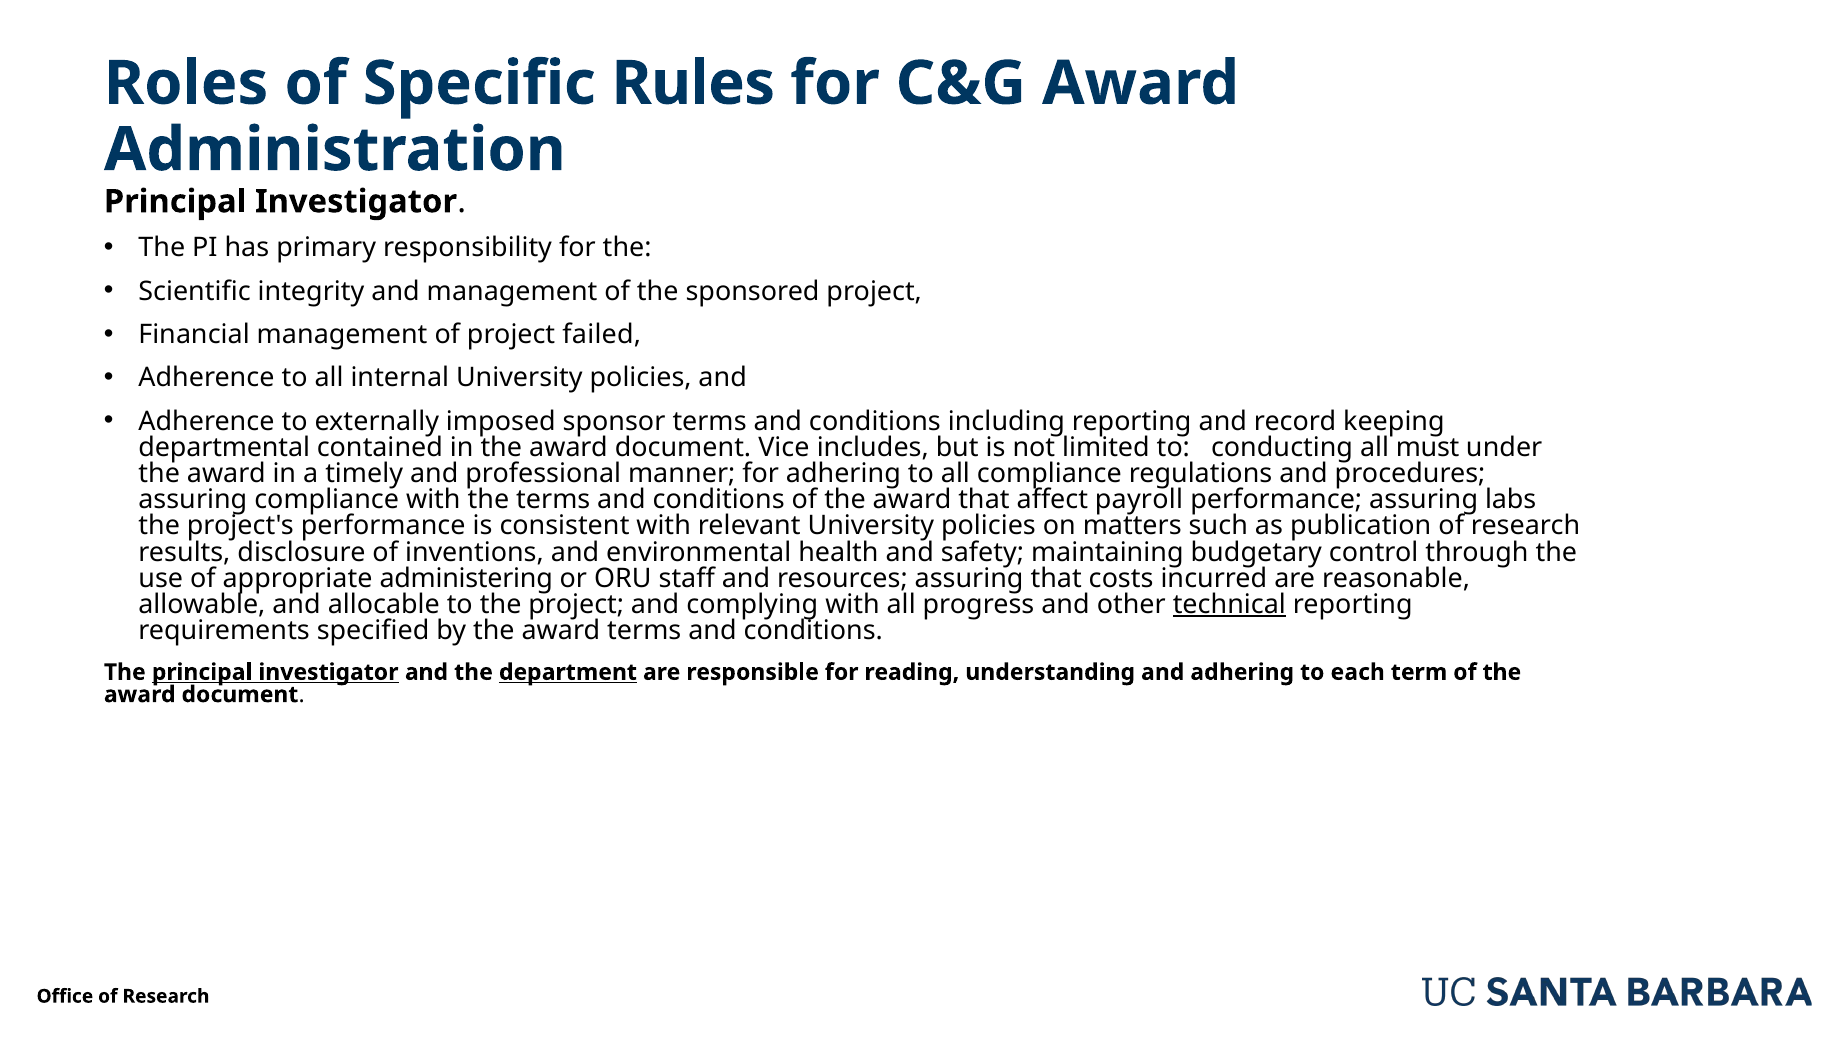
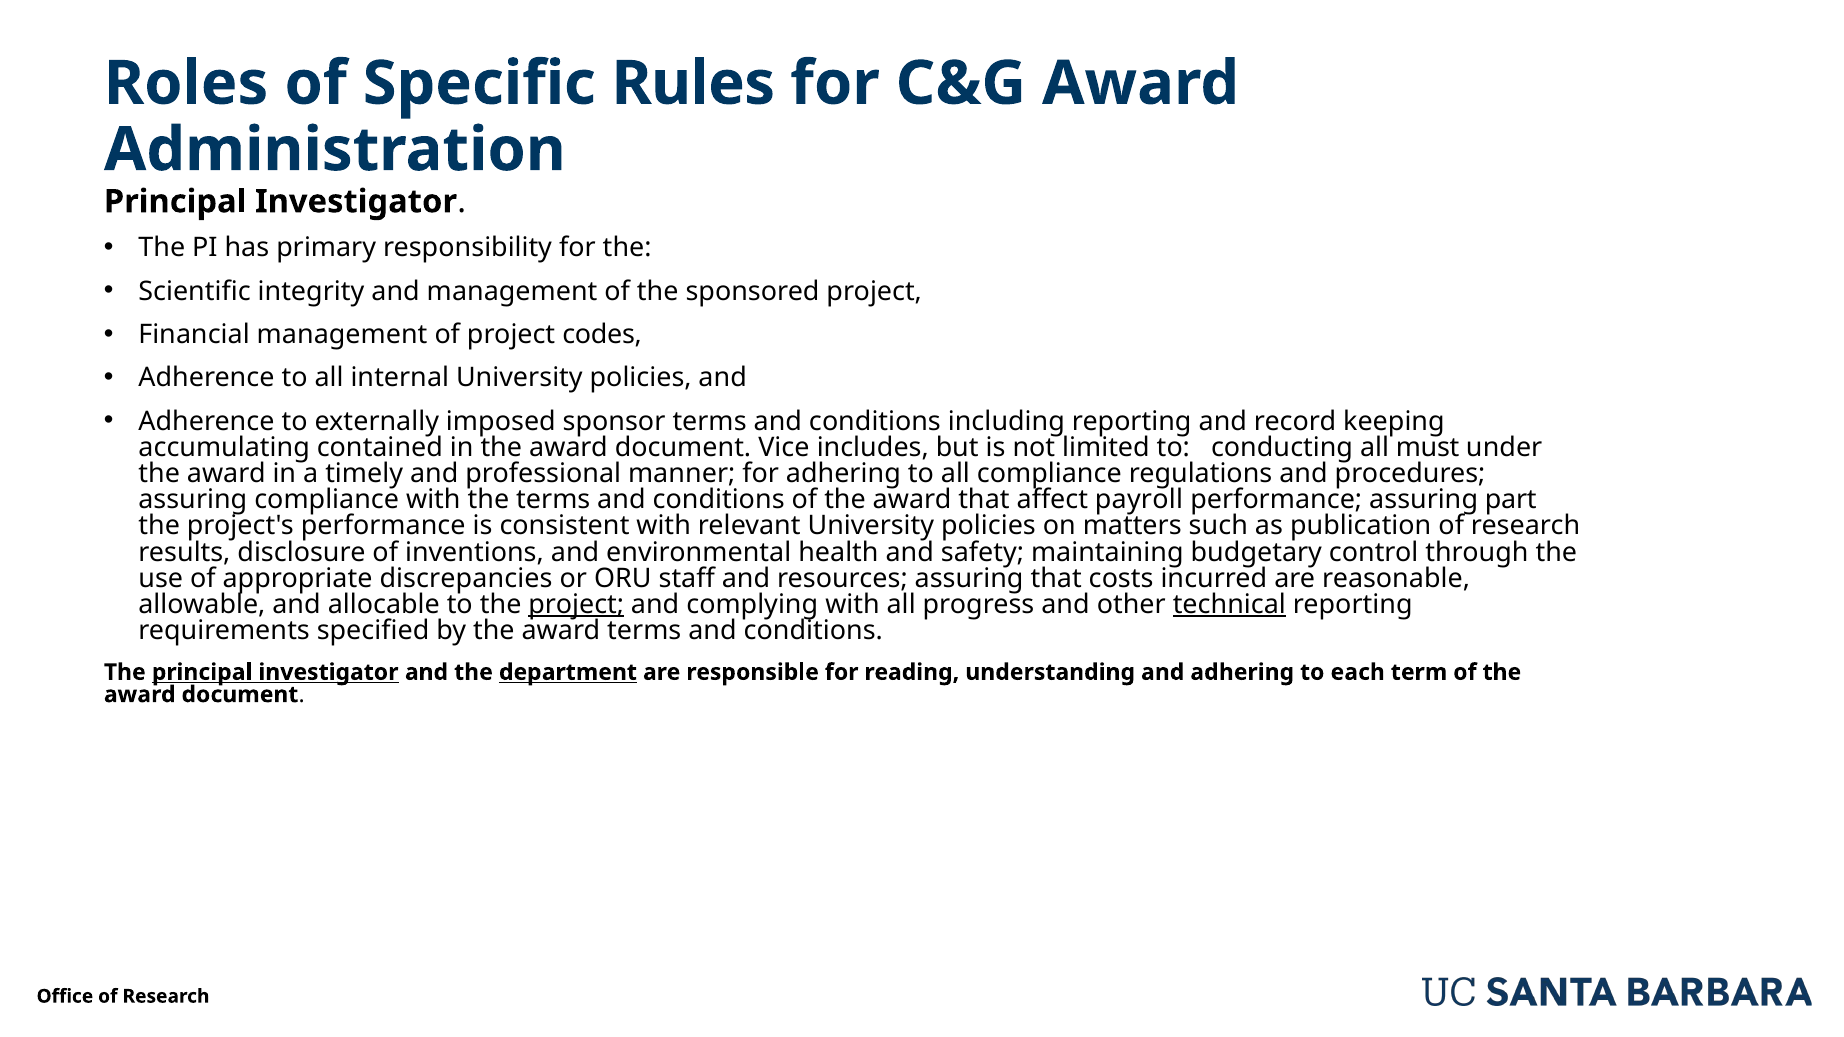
failed: failed -> codes
departmental: departmental -> accumulating
labs: labs -> part
administering: administering -> discrepancies
project at (576, 605) underline: none -> present
